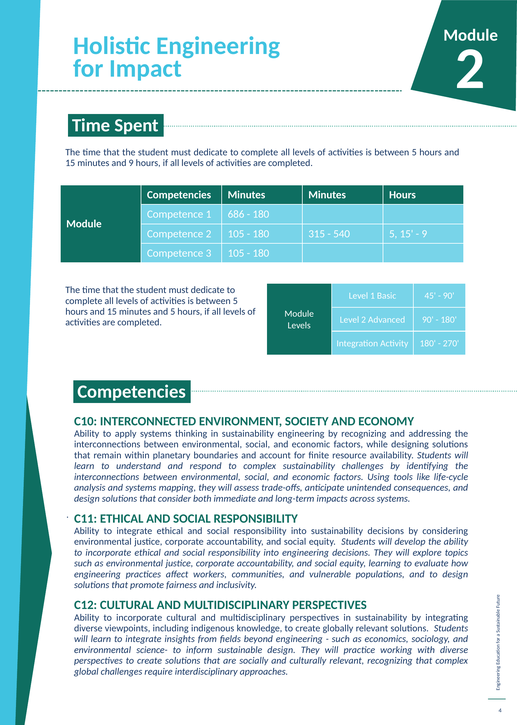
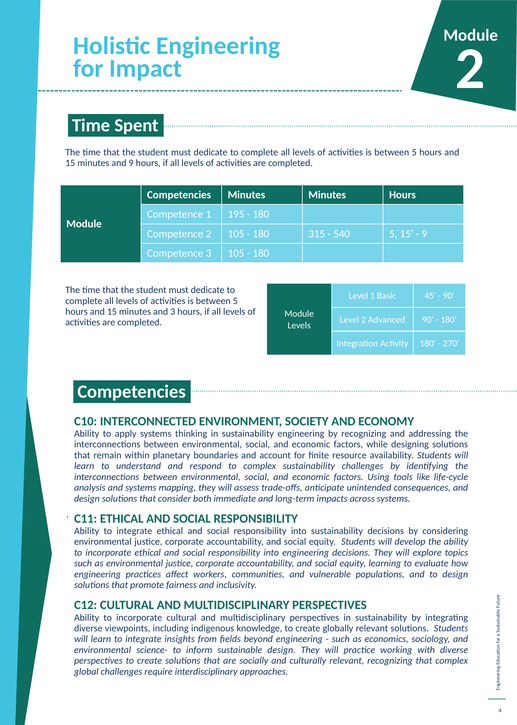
686: 686 -> 195
and 5: 5 -> 3
